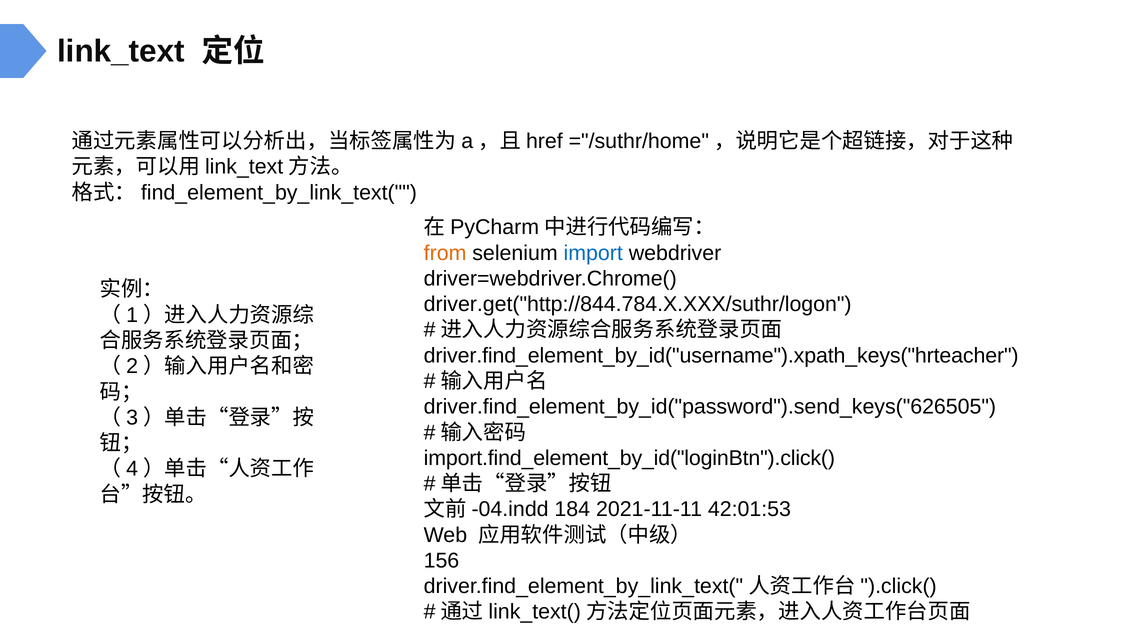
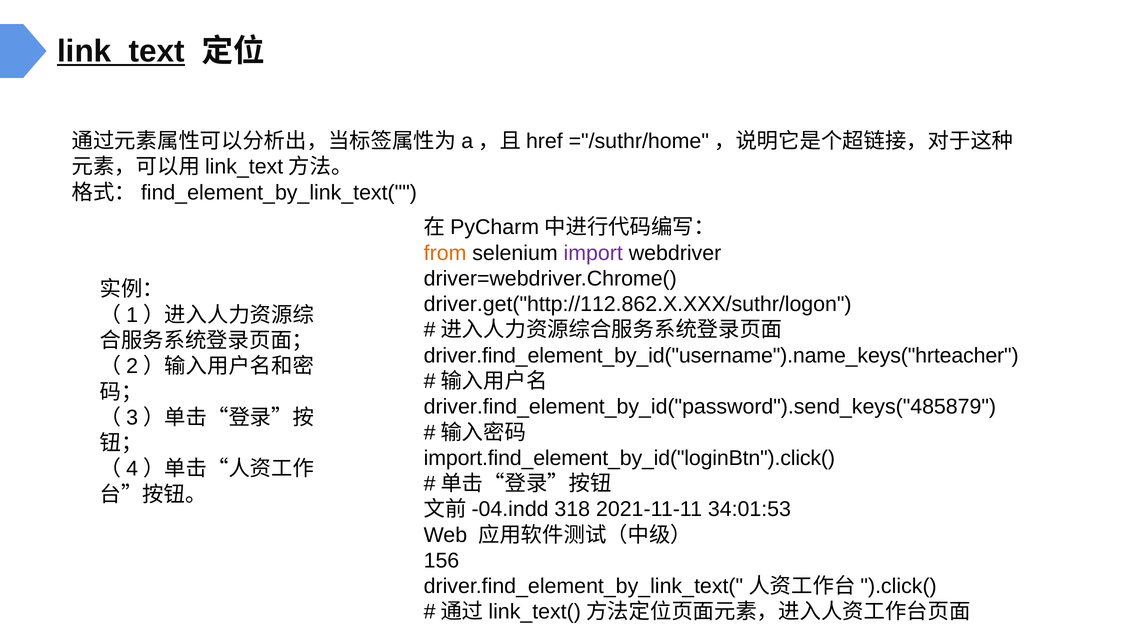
link_text underline: none -> present
import colour: blue -> purple
driver.get("http://844.784.X.XXX/suthr/logon: driver.get("http://844.784.X.XXX/suthr/logon -> driver.get("http://112.862.X.XXX/suthr/logon
driver.find_element_by_id("username").xpath_keys("hrteacher: driver.find_element_by_id("username").xpath_keys("hrteacher -> driver.find_element_by_id("username").name_keys("hrteacher
driver.find_element_by_id("password").send_keys("626505: driver.find_element_by_id("password").send_keys("626505 -> driver.find_element_by_id("password").send_keys("485879
184: 184 -> 318
42:01:53: 42:01:53 -> 34:01:53
